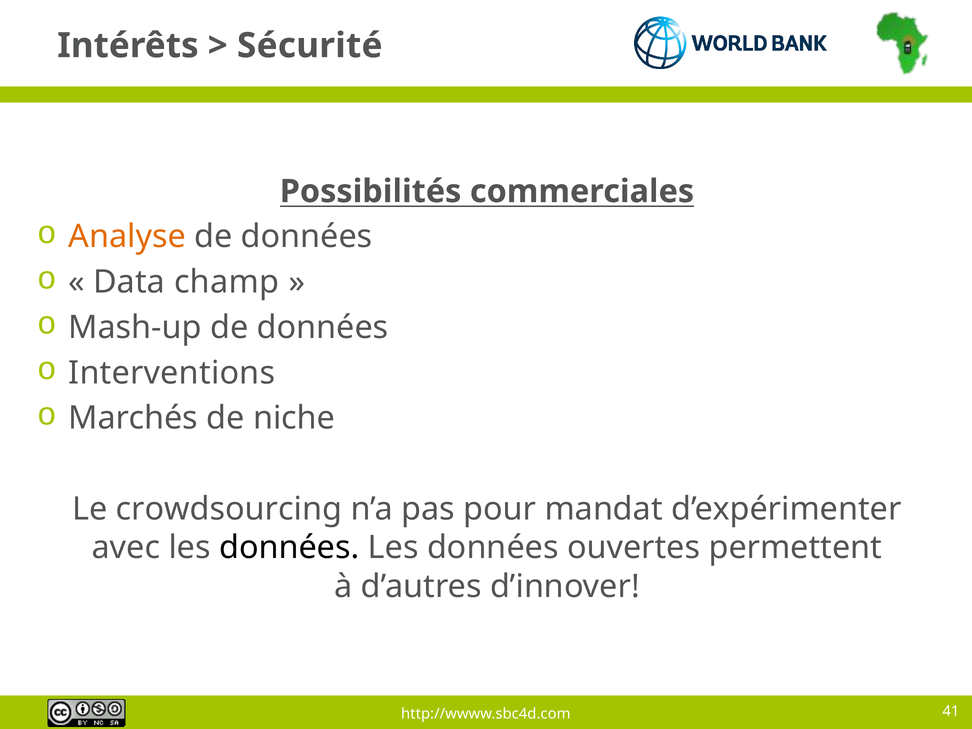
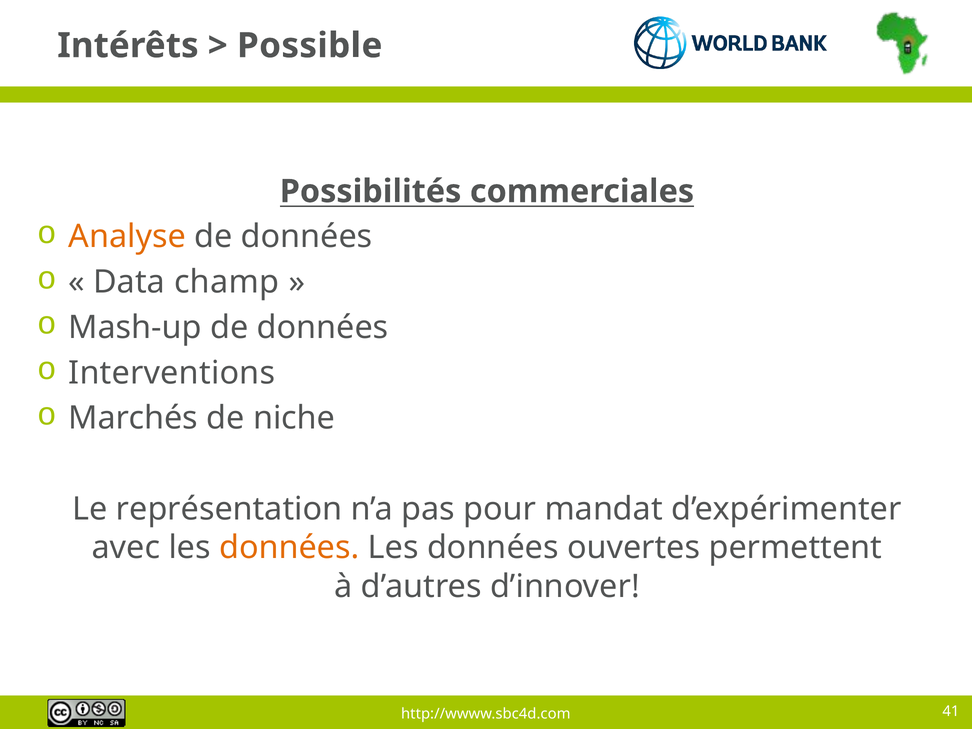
Sécurité: Sécurité -> Possible
crowdsourcing: crowdsourcing -> représentation
données at (289, 548) colour: black -> orange
